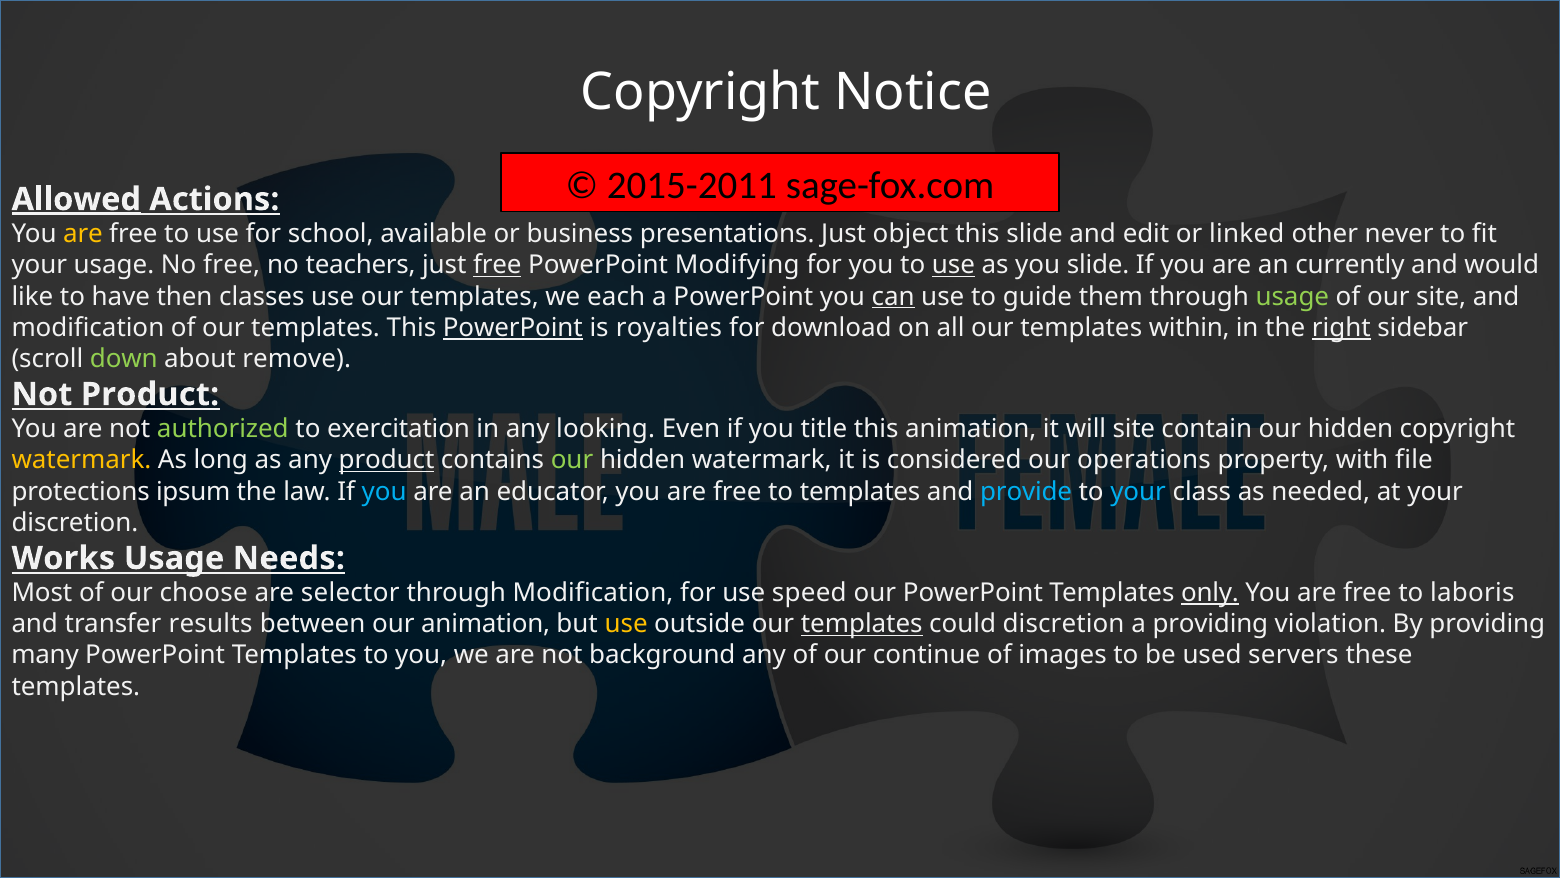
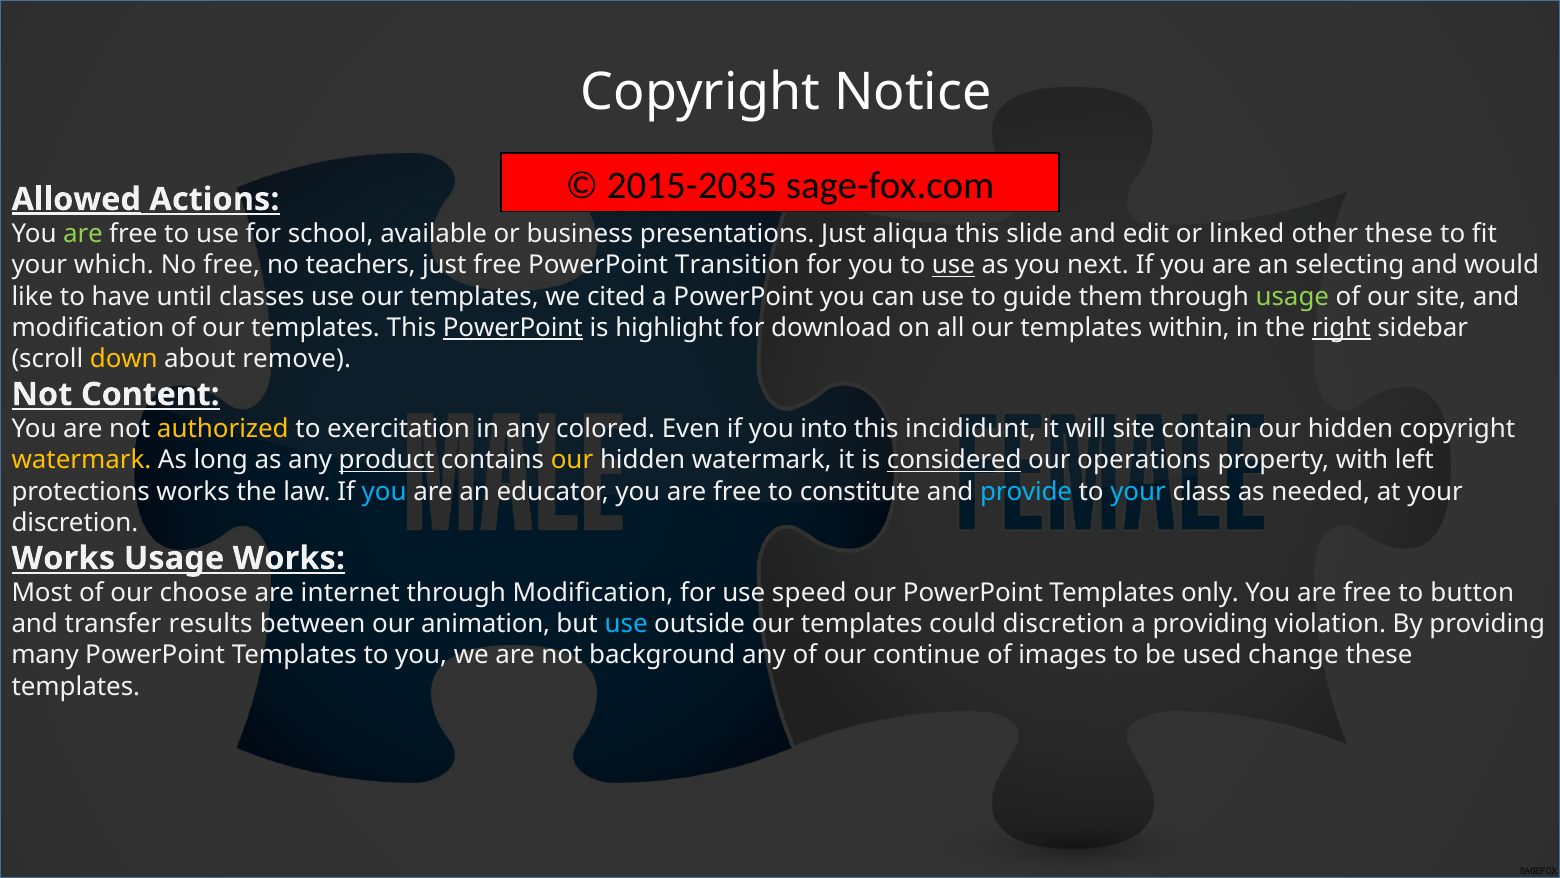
2015-2011: 2015-2011 -> 2015-2035
are at (83, 234) colour: yellow -> light green
object: object -> aliqua
other never: never -> these
your usage: usage -> which
free at (497, 265) underline: present -> none
Modifying: Modifying -> Transition
you slide: slide -> next
currently: currently -> selecting
then: then -> until
each: each -> cited
can underline: present -> none
royalties: royalties -> highlight
down colour: light green -> yellow
Not Product: Product -> Content
authorized colour: light green -> yellow
looking: looking -> colored
title: title -> into
this animation: animation -> incididunt
our at (572, 460) colour: light green -> yellow
considered underline: none -> present
file: file -> left
protections ipsum: ipsum -> works
to templates: templates -> constitute
Usage Needs: Needs -> Works
selector: selector -> internet
only underline: present -> none
laboris: laboris -> button
use at (626, 624) colour: yellow -> light blue
templates at (862, 624) underline: present -> none
servers: servers -> change
